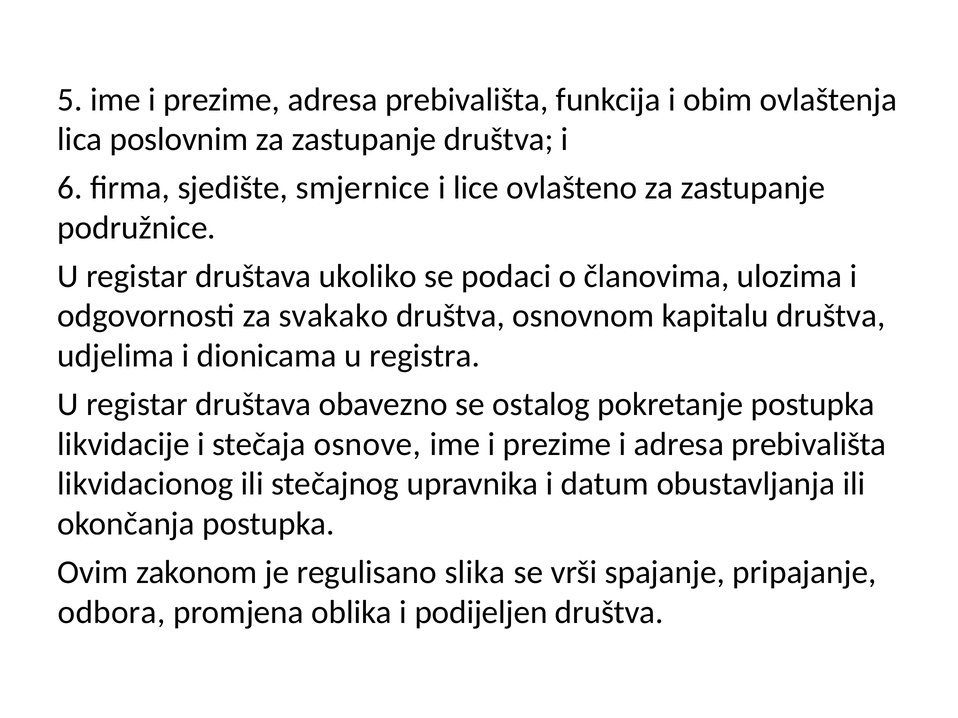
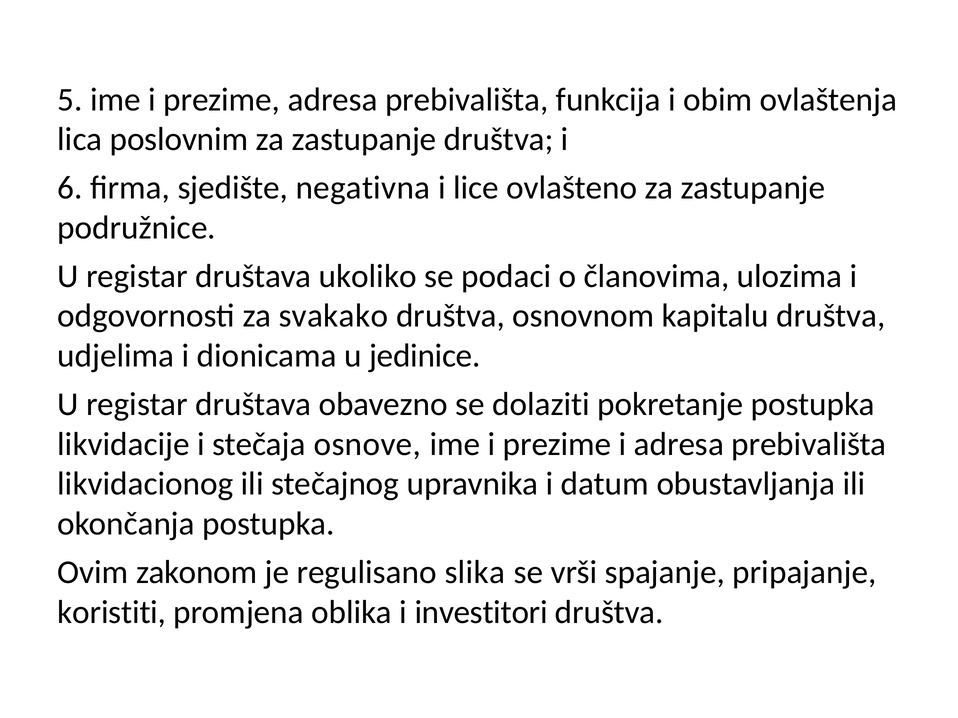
smjernice: smjernice -> negativna
registra: registra -> jedinice
ostalog: ostalog -> dolaziti
odbora: odbora -> koristiti
podijeljen: podijeljen -> investitori
